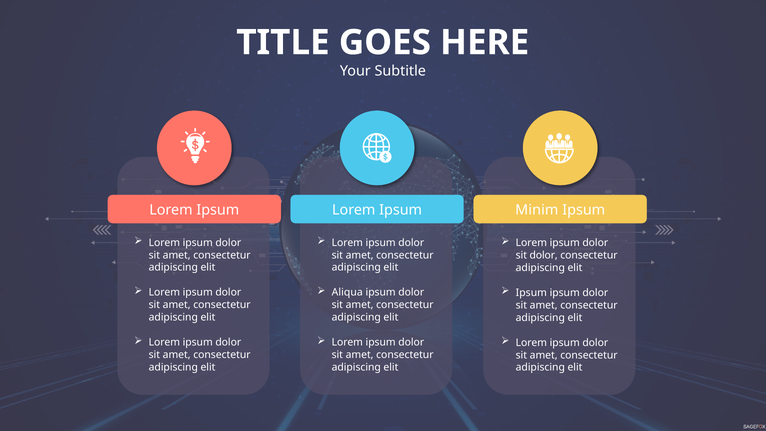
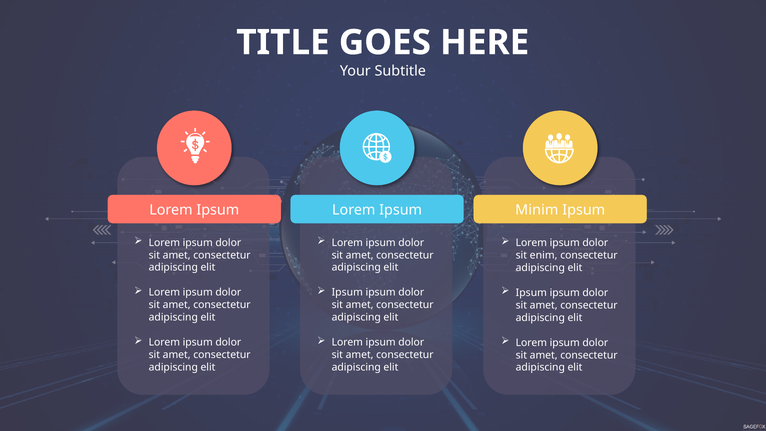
sit dolor: dolor -> enim
Aliqua at (347, 292): Aliqua -> Ipsum
